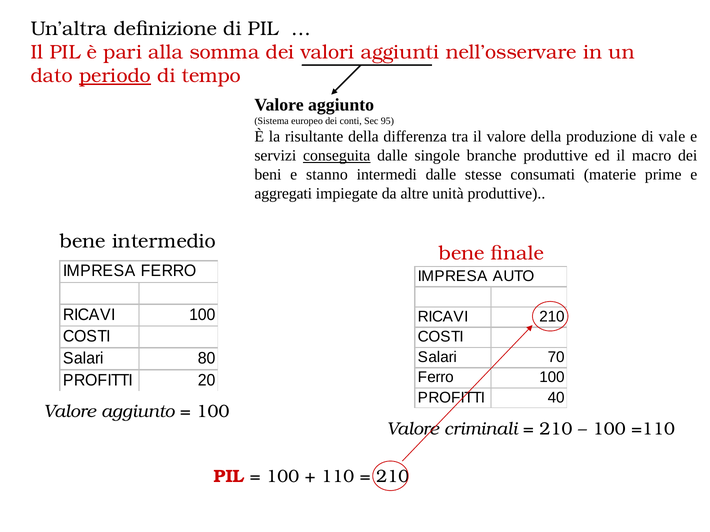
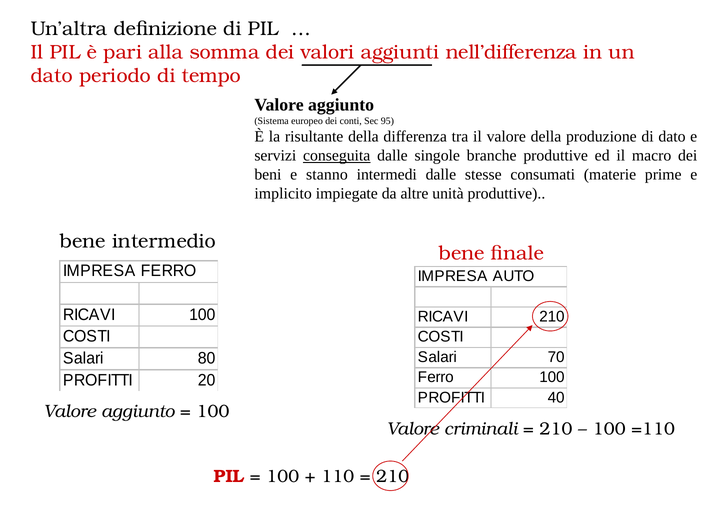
nell’osservare: nell’osservare -> nell’differenza
periodo underline: present -> none
di vale: vale -> dato
aggregati: aggregati -> implicito
